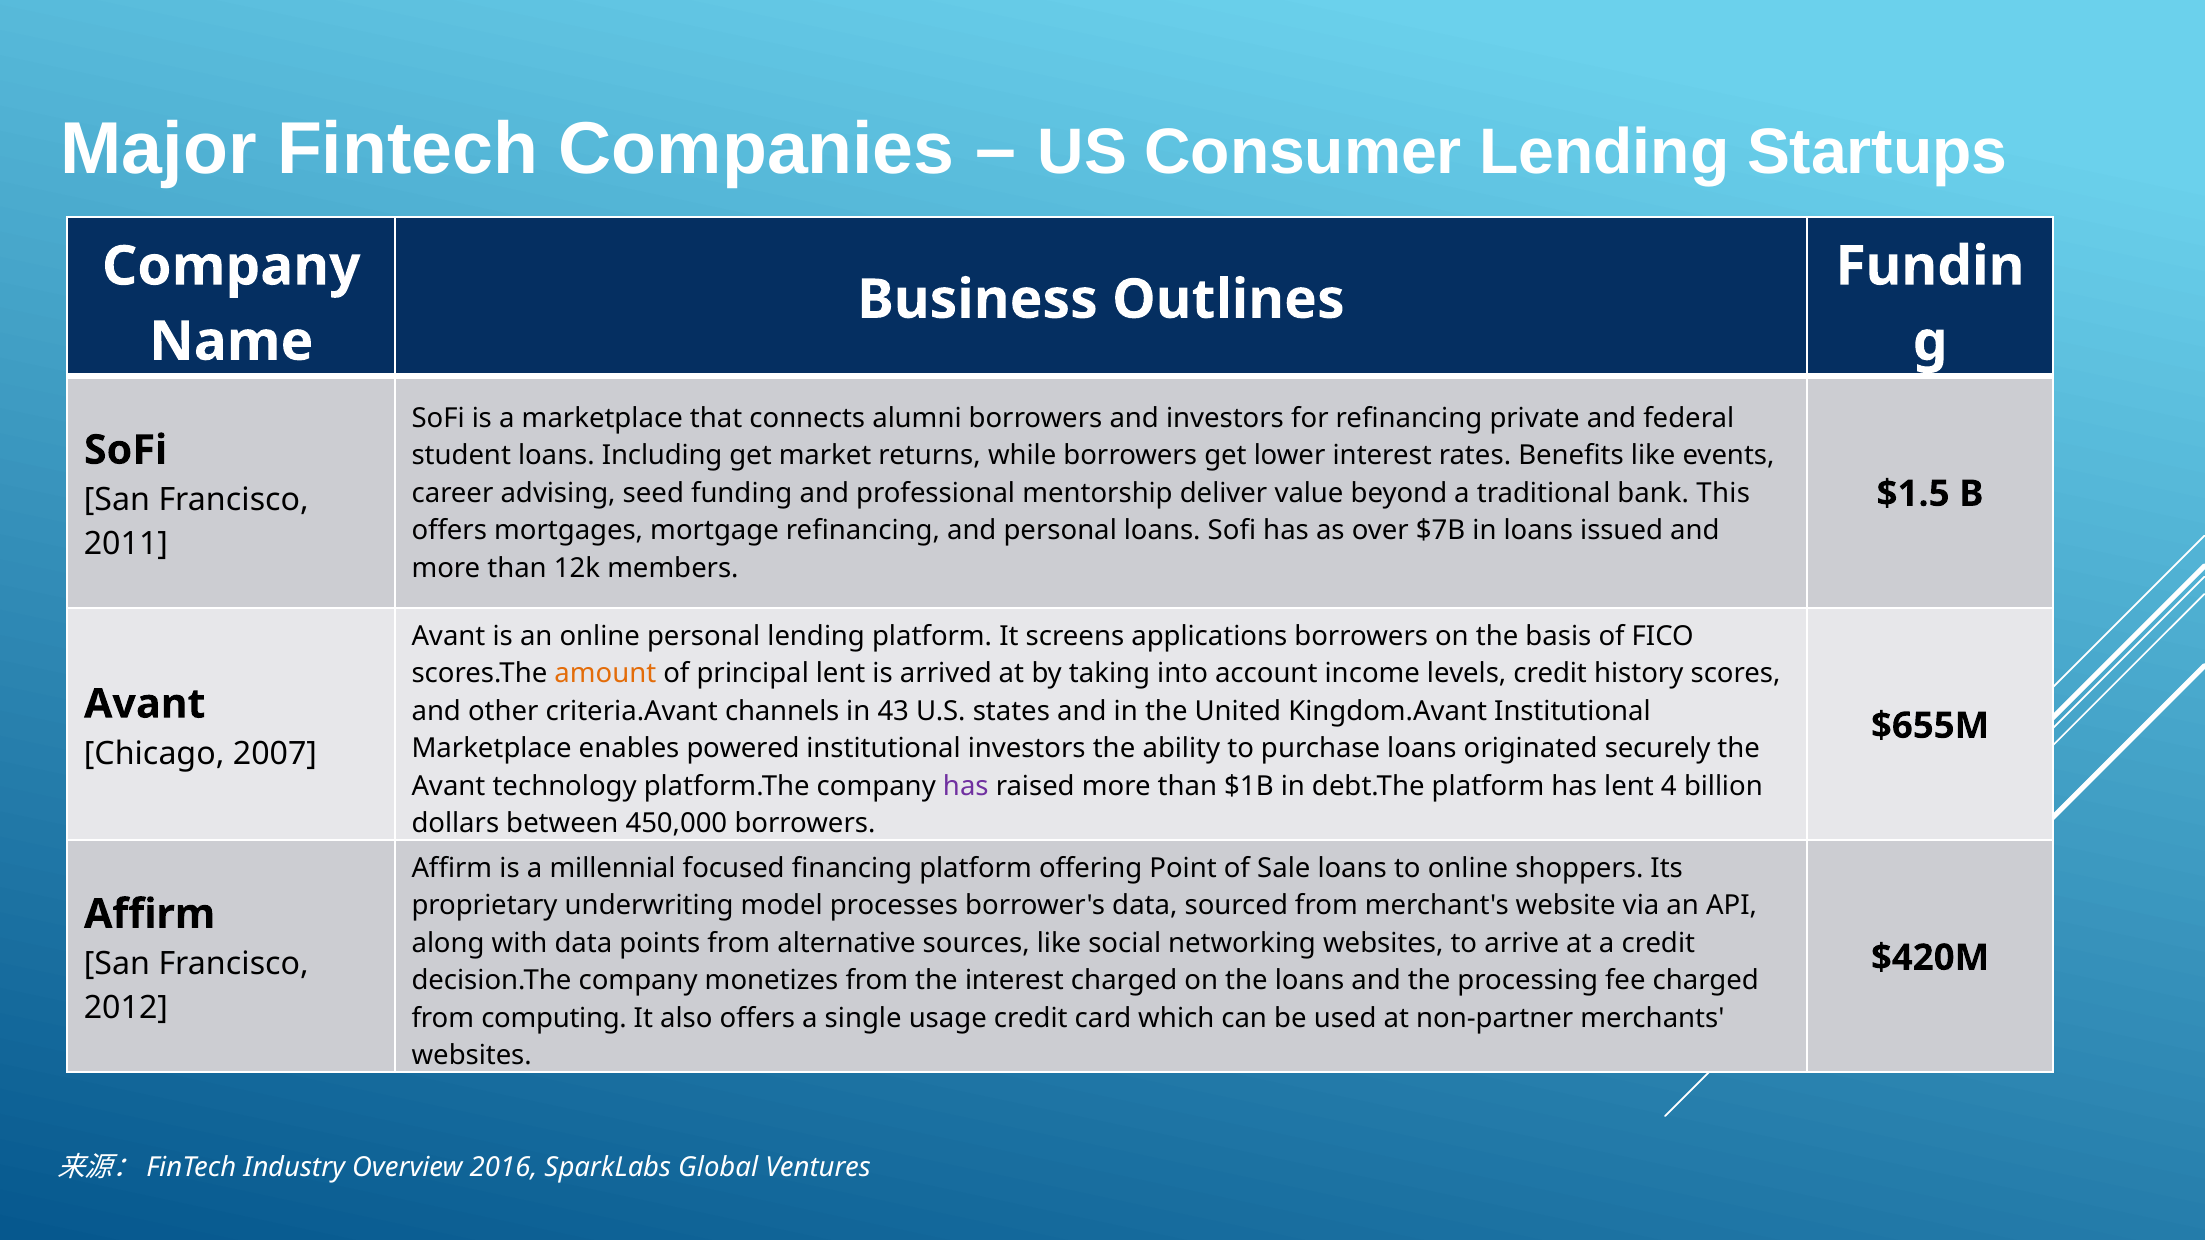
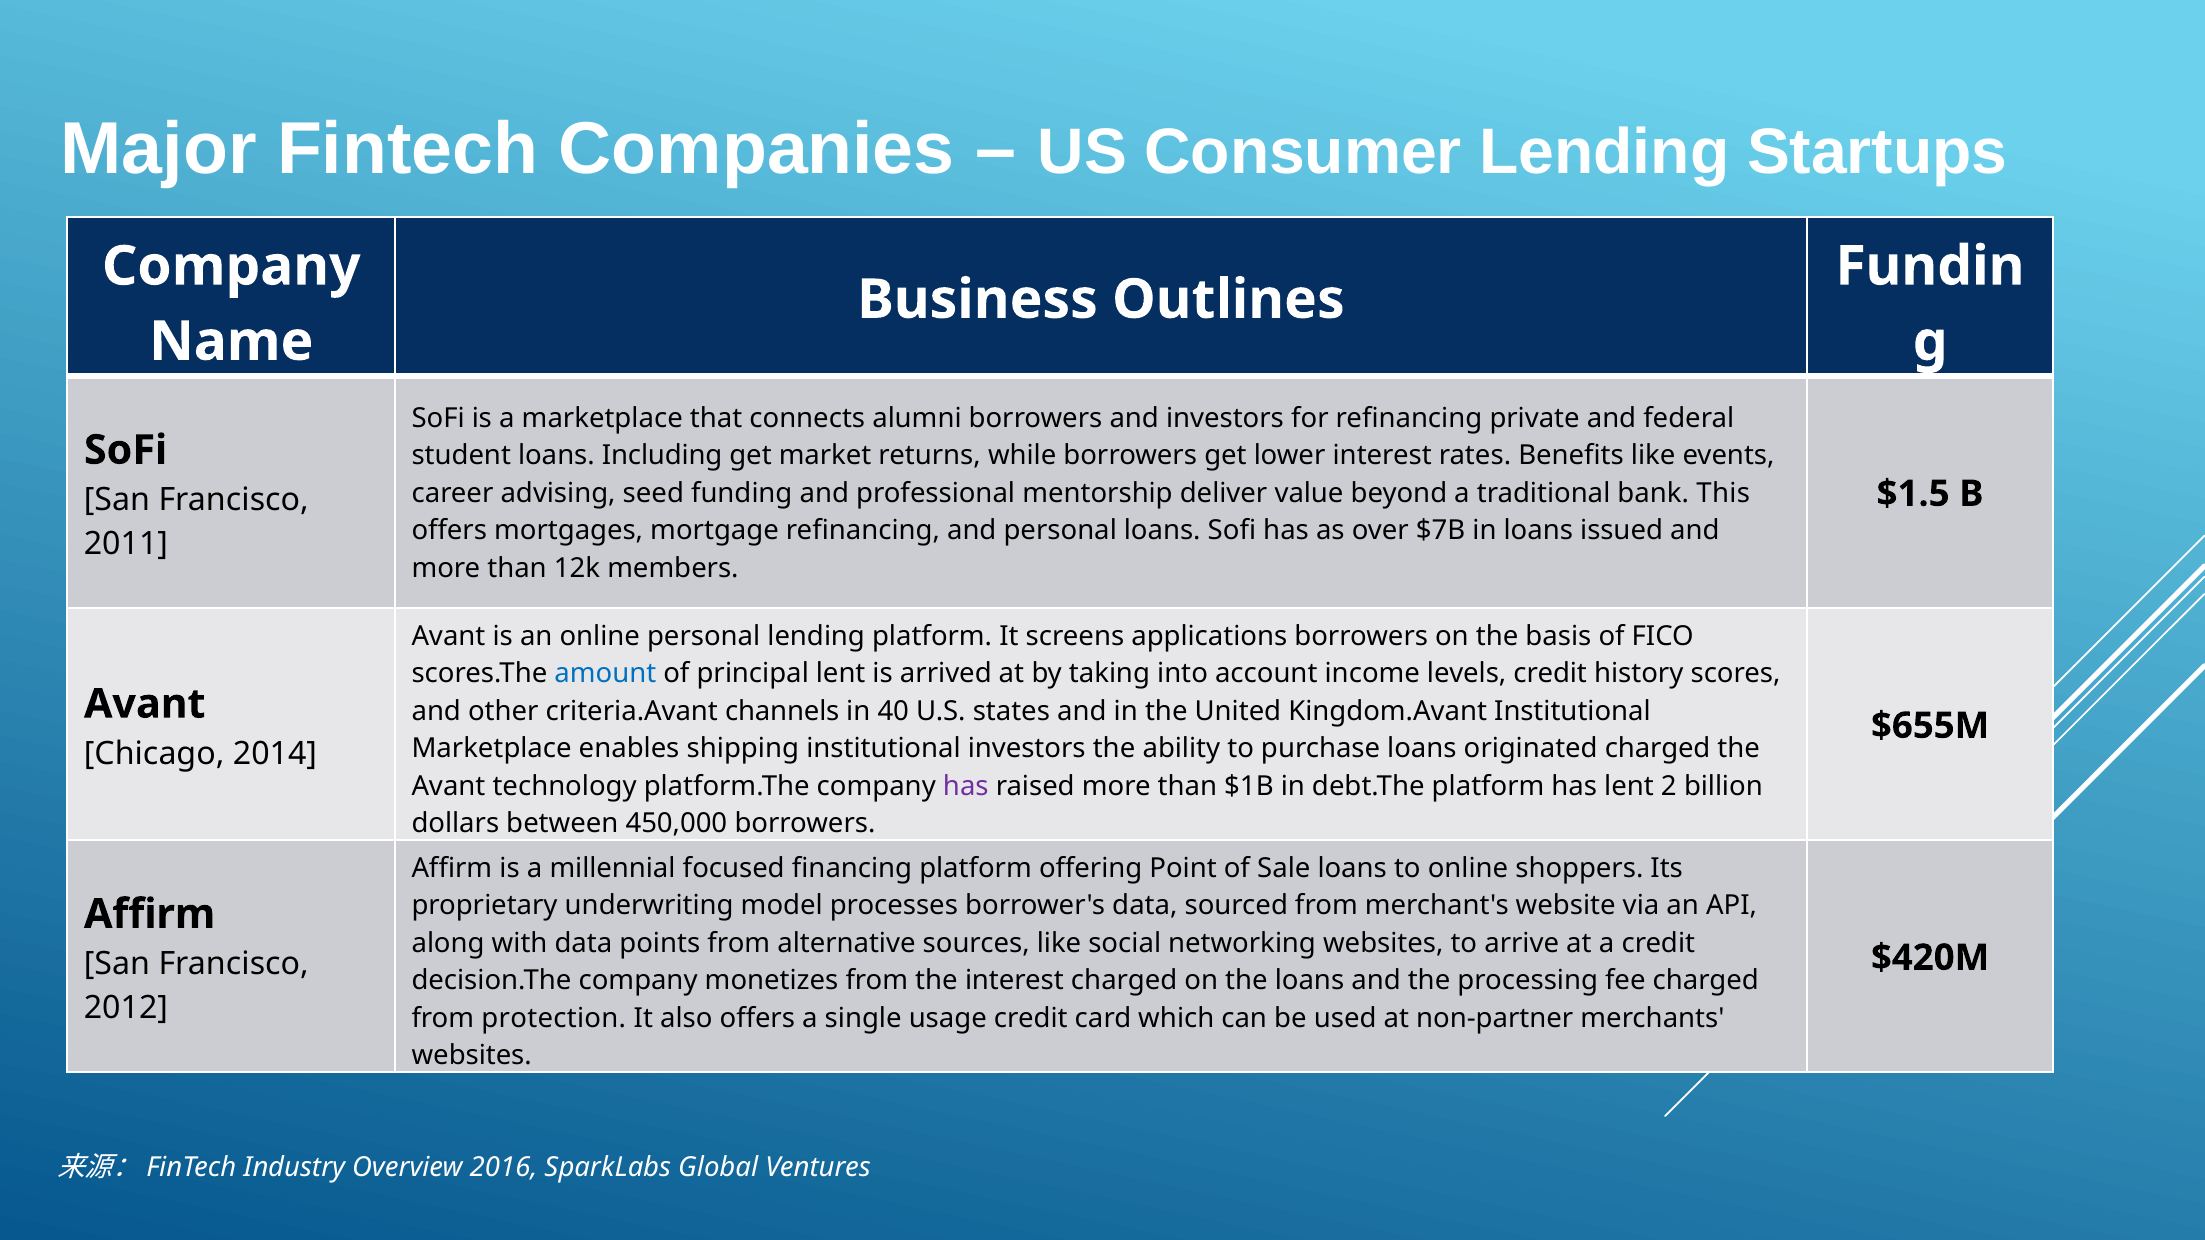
amount colour: orange -> blue
43: 43 -> 40
powered: powered -> shipping
originated securely: securely -> charged
2007: 2007 -> 2014
4: 4 -> 2
computing: computing -> protection
